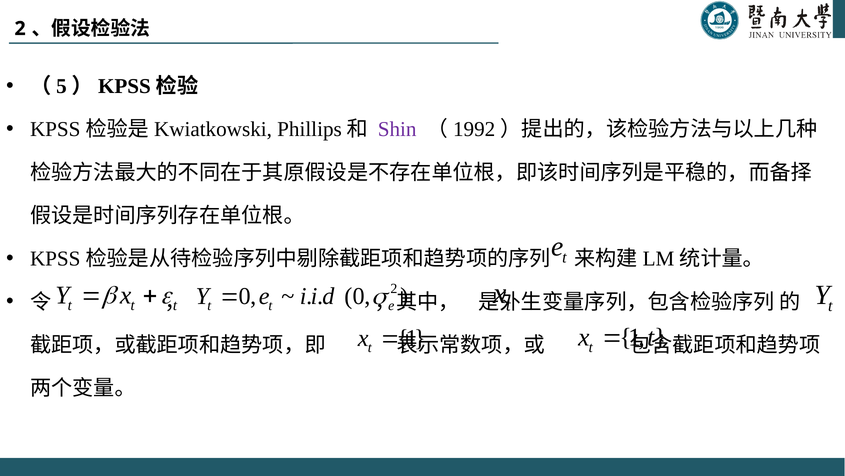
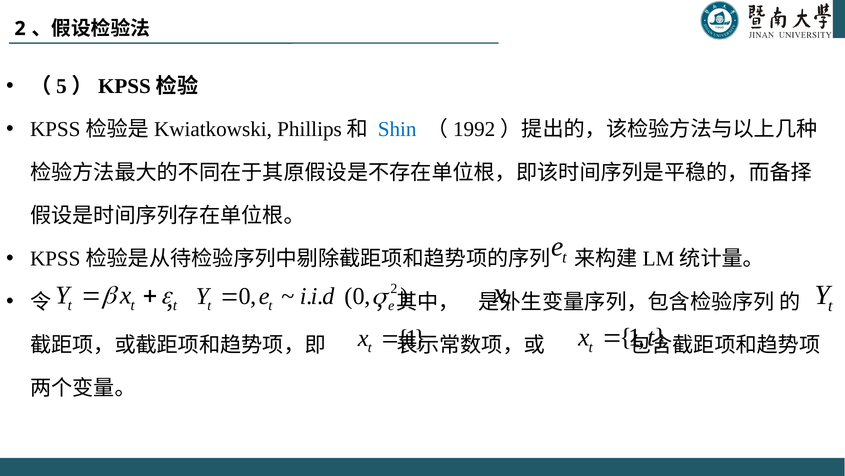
Shin colour: purple -> blue
